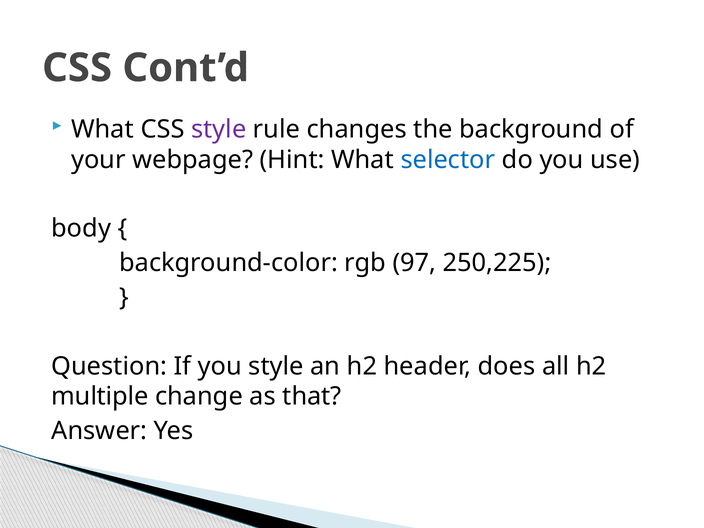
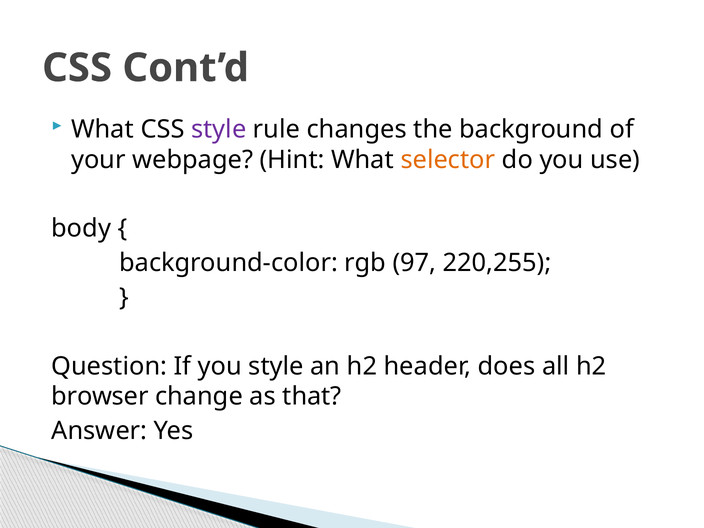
selector colour: blue -> orange
250,225: 250,225 -> 220,255
multiple: multiple -> browser
